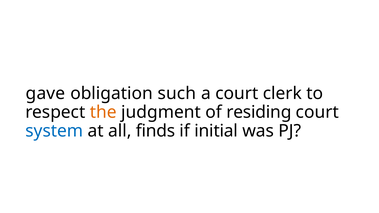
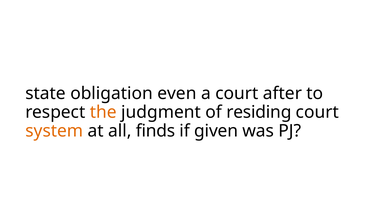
gave: gave -> state
such: such -> even
clerk: clerk -> after
system colour: blue -> orange
initial: initial -> given
